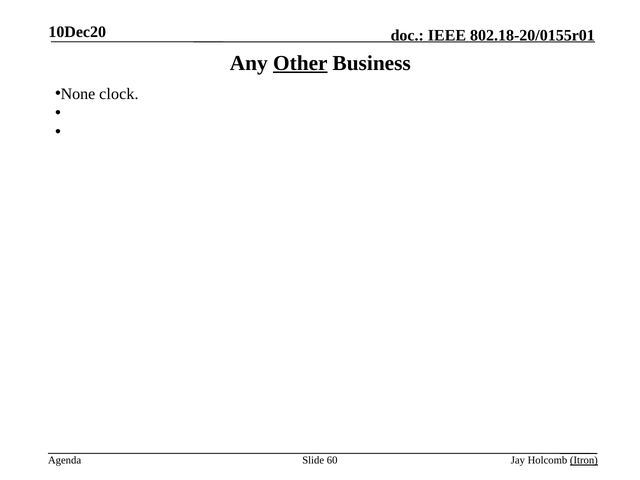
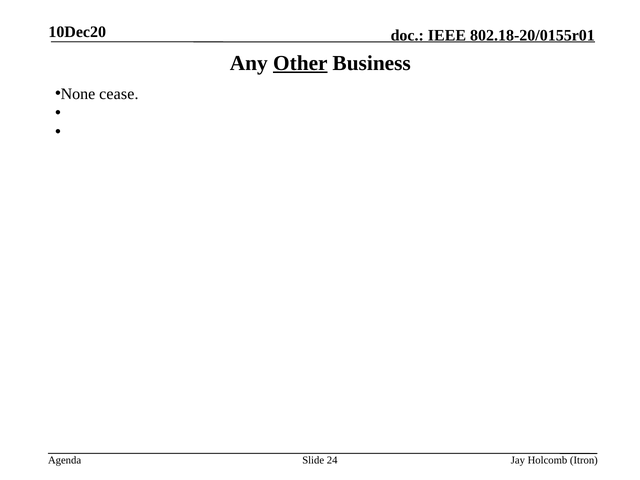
clock: clock -> cease
60: 60 -> 24
Itron underline: present -> none
